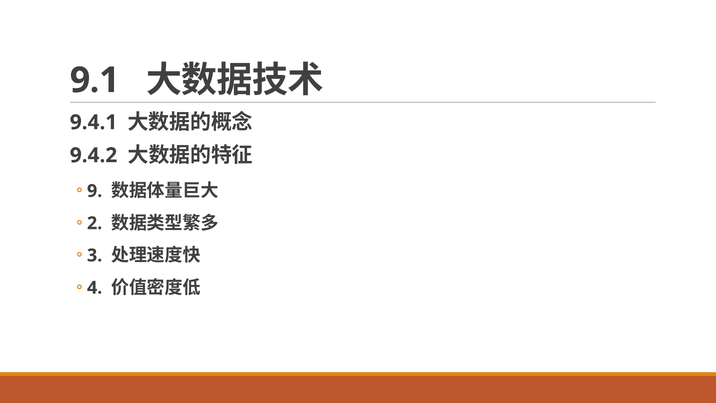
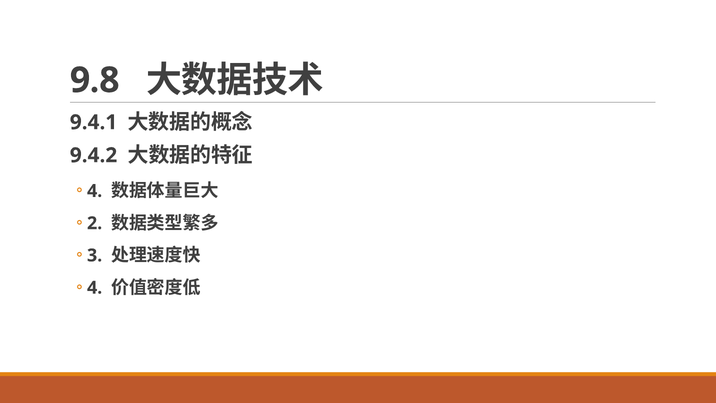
1: 1 -> 8
9 at (95, 191): 9 -> 4
